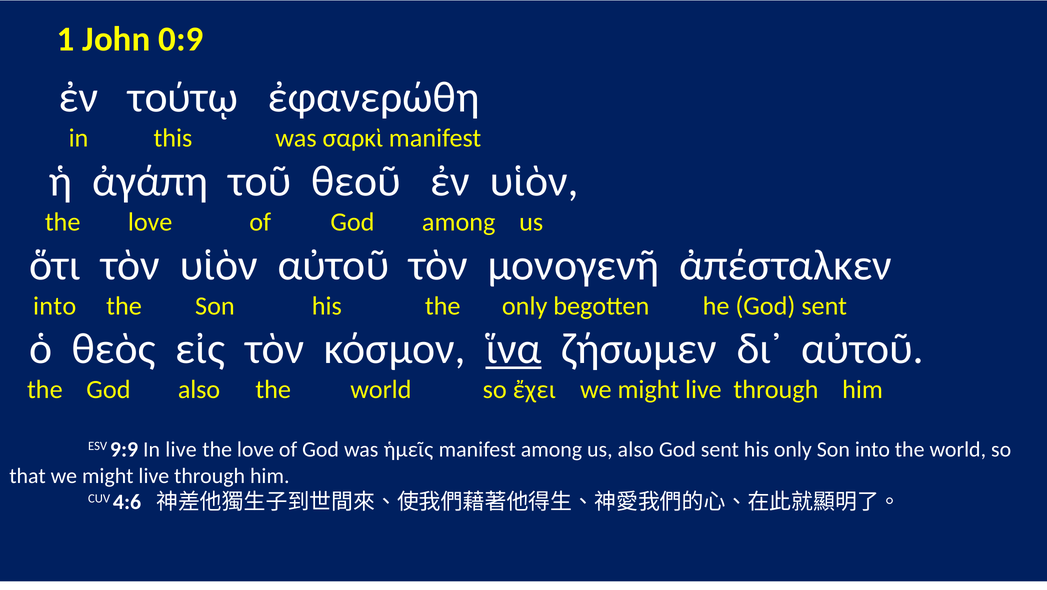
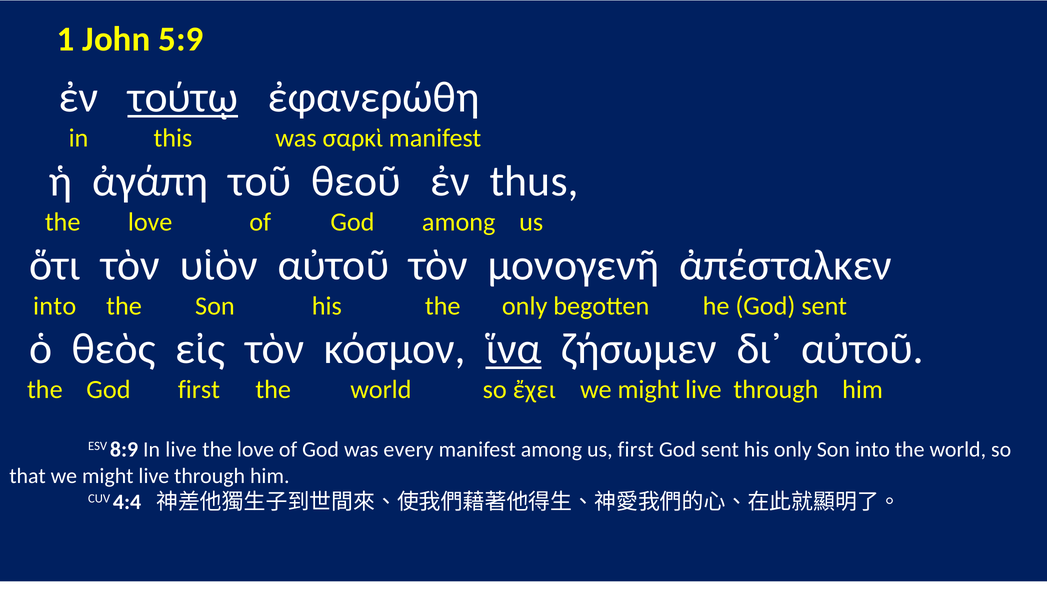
0:9: 0:9 -> 5:9
τούτῳ underline: none -> present
ἐν υἱὸν: υἱὸν -> thus
God also: also -> first
9:9: 9:9 -> 8:9
ἡμεῖς: ἡμεῖς -> every
us also: also -> first
4:6: 4:6 -> 4:4
